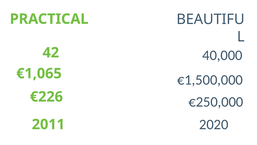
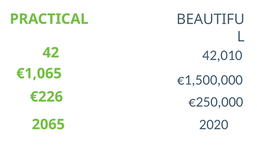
40,000: 40,000 -> 42,010
2011: 2011 -> 2065
